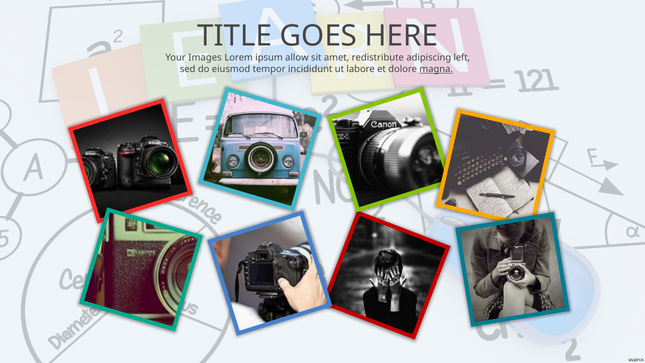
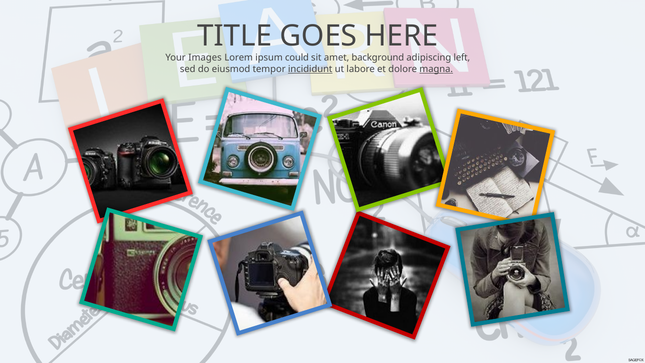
allow: allow -> could
redistribute: redistribute -> background
incididunt underline: none -> present
